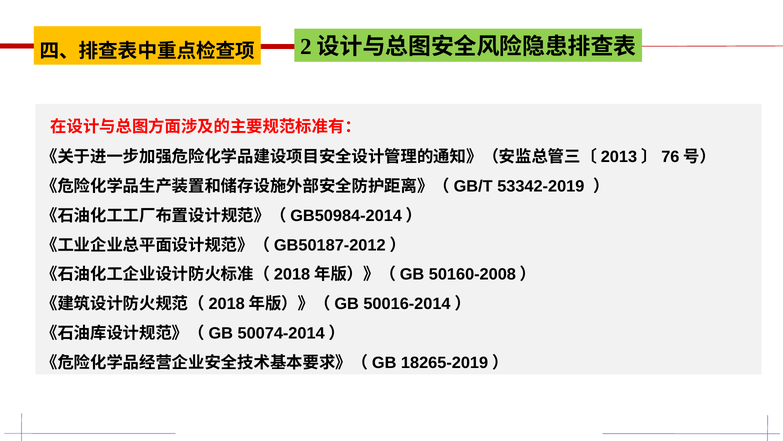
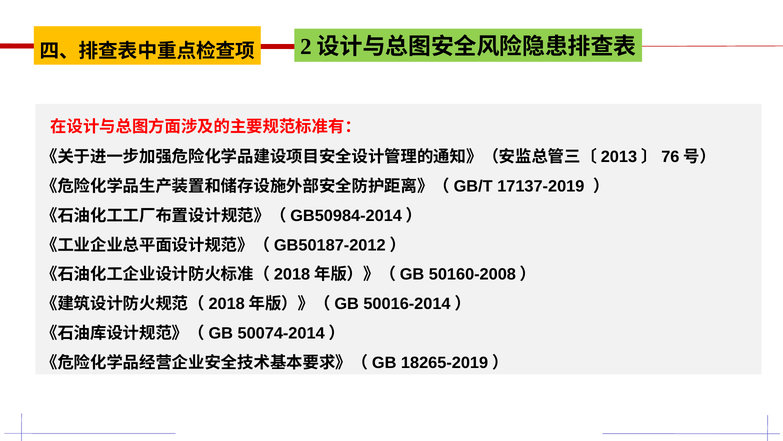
53342-2019: 53342-2019 -> 17137-2019
